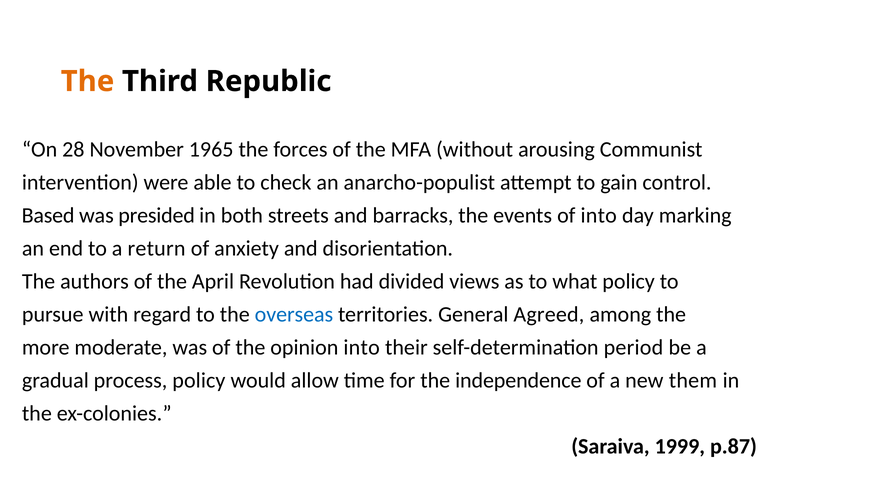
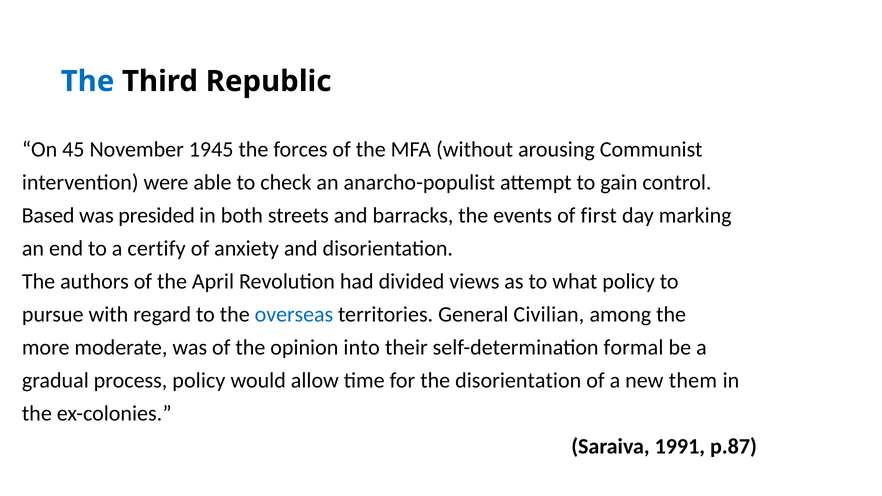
The at (88, 81) colour: orange -> blue
28: 28 -> 45
1965: 1965 -> 1945
of into: into -> first
return: return -> certify
Agreed: Agreed -> Civilian
period: period -> formal
the independence: independence -> disorientation
1999: 1999 -> 1991
